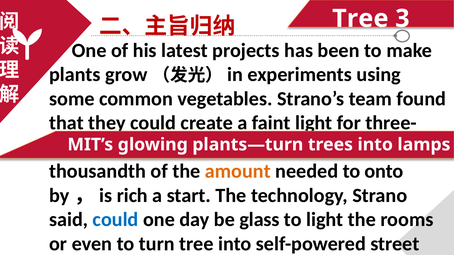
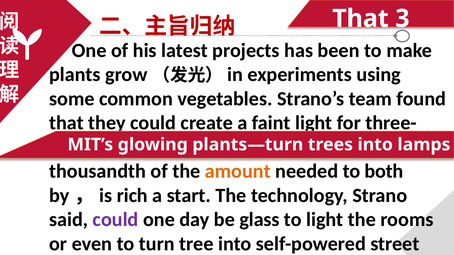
Tree at (360, 19): Tree -> That
onto: onto -> both
could at (116, 220) colour: blue -> purple
